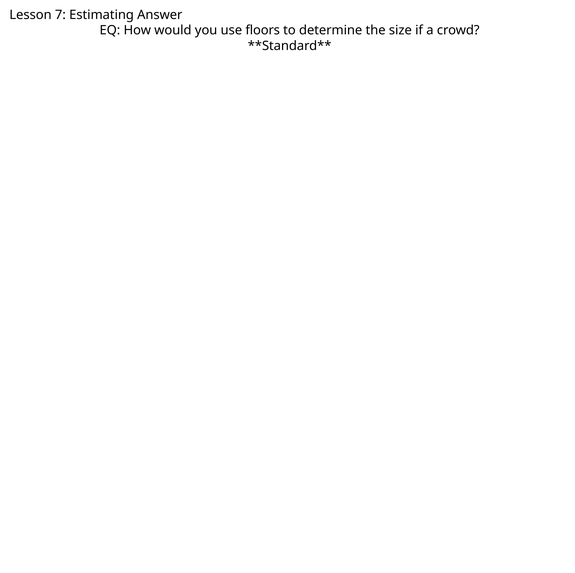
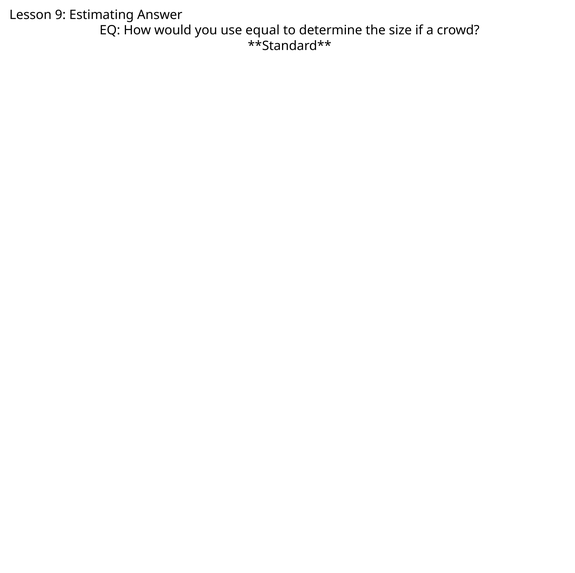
7: 7 -> 9
floors: floors -> equal
